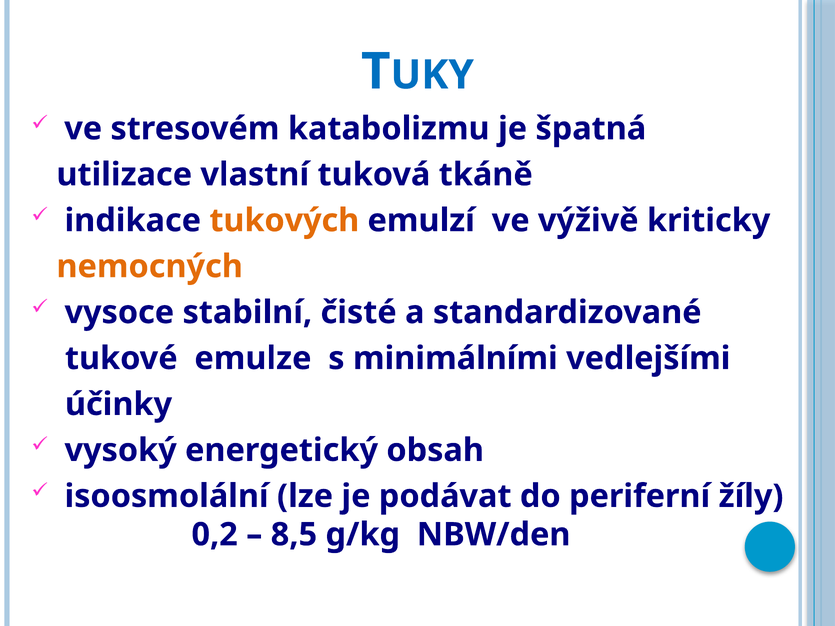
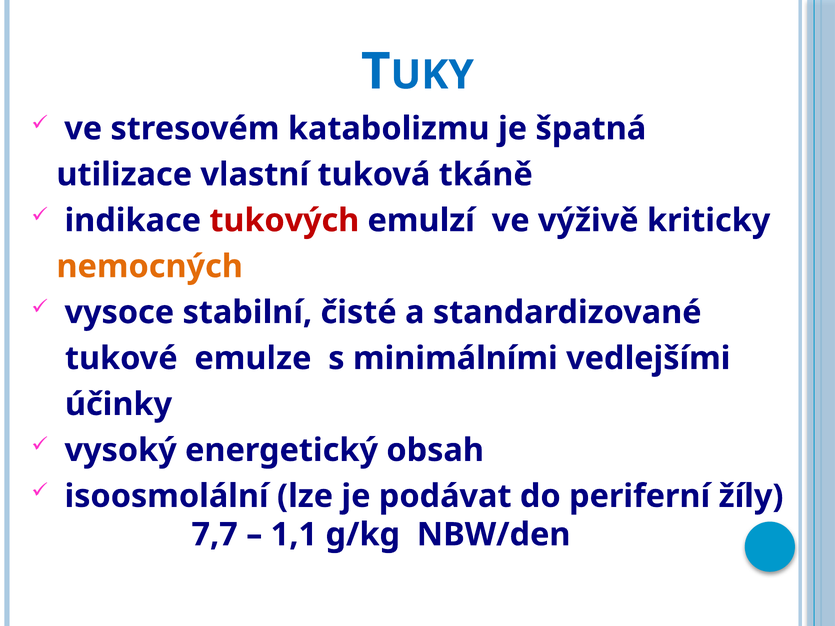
tukových colour: orange -> red
0,2: 0,2 -> 7,7
8,5: 8,5 -> 1,1
